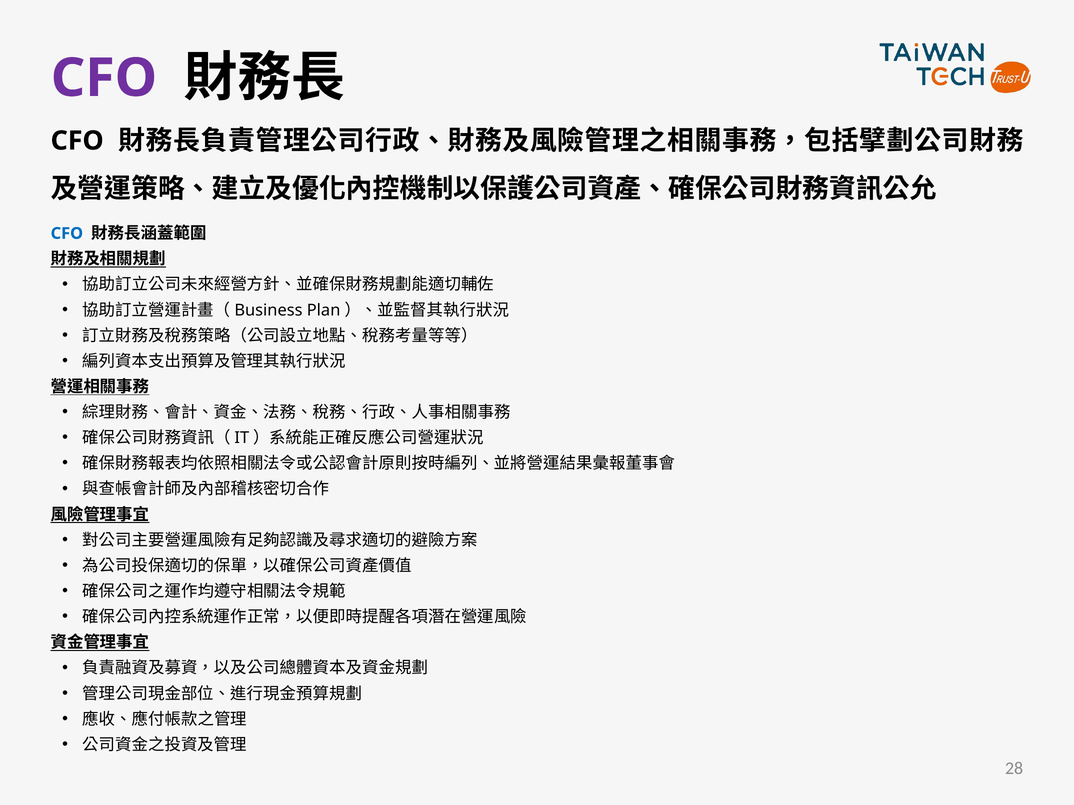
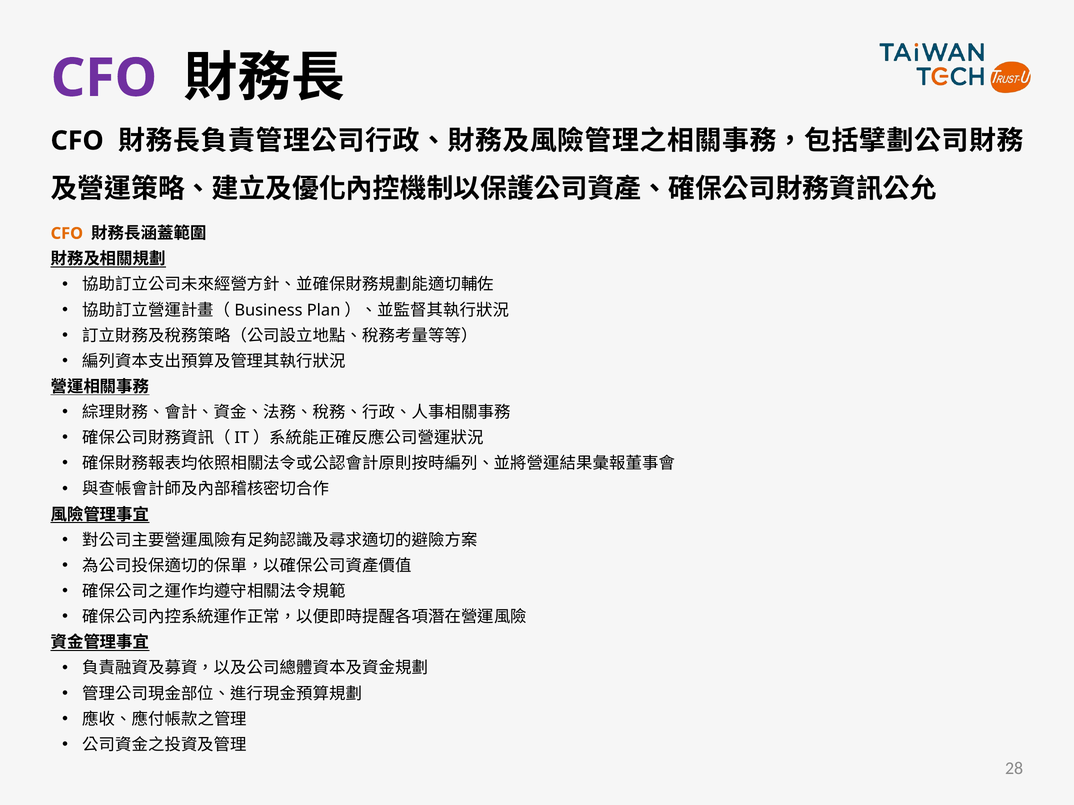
CFO at (67, 234) colour: blue -> orange
